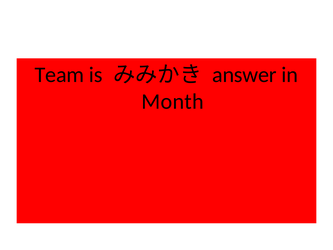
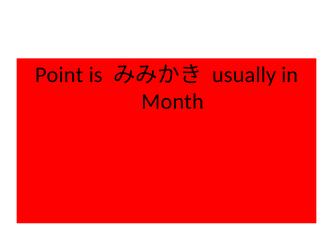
Team: Team -> Point
answer: answer -> usually
